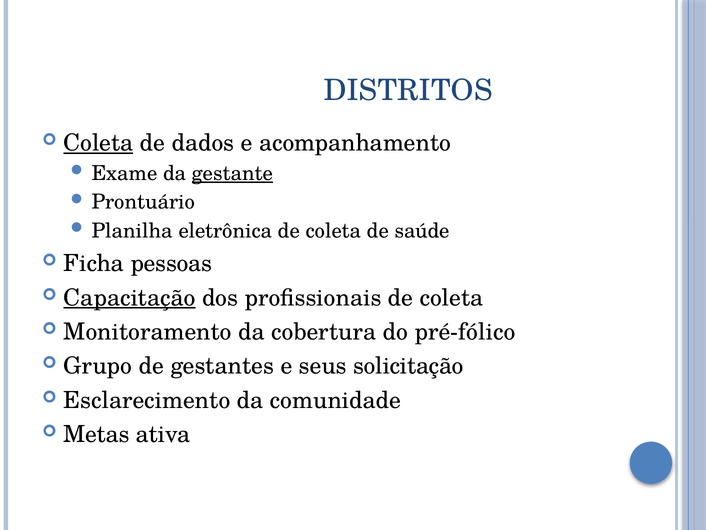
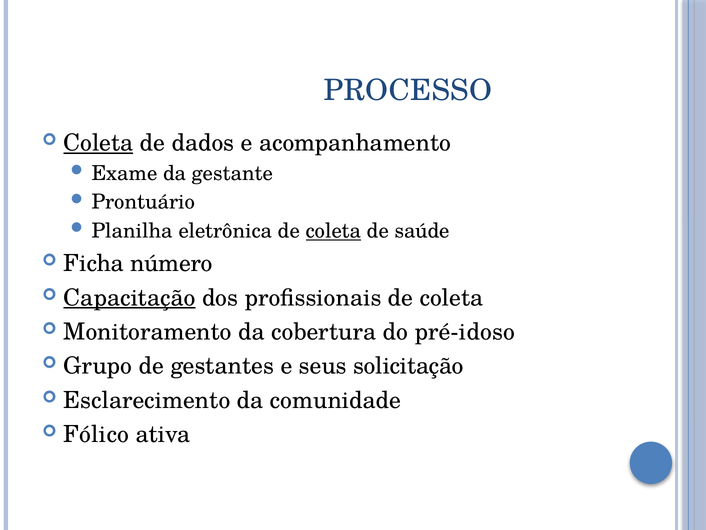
DISTRITOS: DISTRITOS -> PROCESSO
gestante underline: present -> none
coleta at (334, 231) underline: none -> present
pessoas: pessoas -> número
pré-fólico: pré-fólico -> pré-idoso
Metas: Metas -> Fólico
